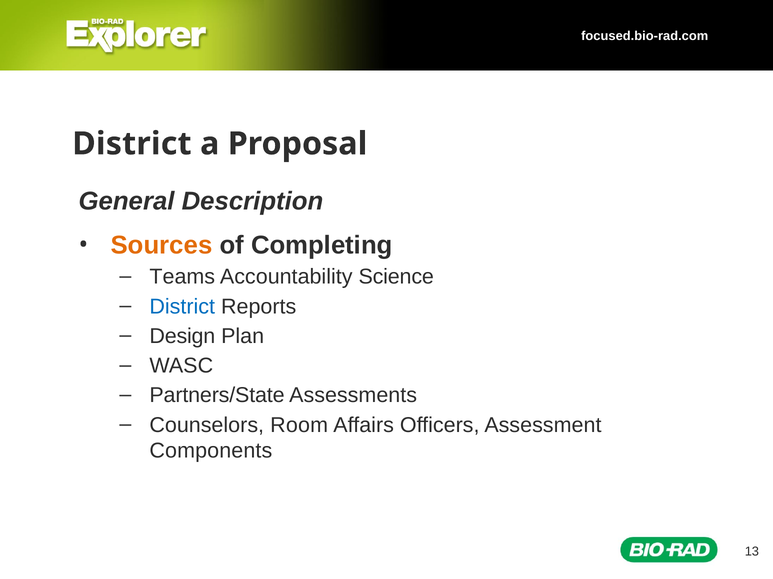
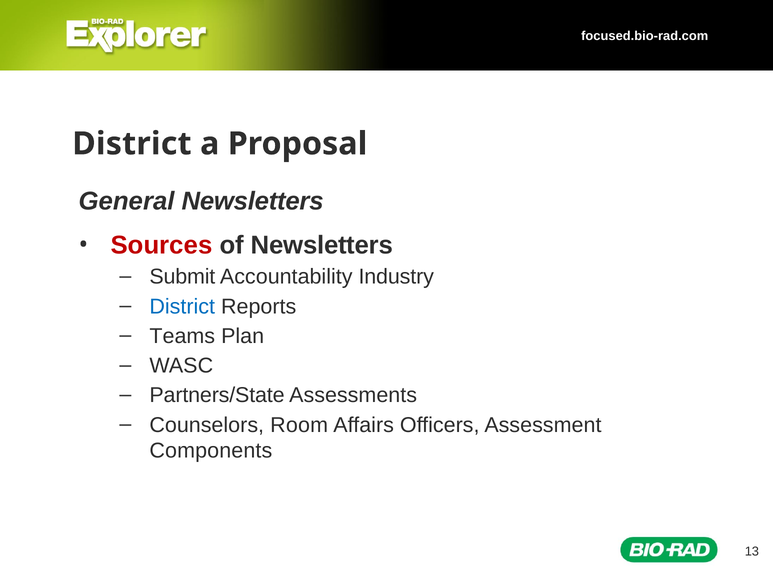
General Description: Description -> Newsletters
Sources colour: orange -> red
of Completing: Completing -> Newsletters
Teams: Teams -> Submit
Science: Science -> Industry
Design: Design -> Teams
